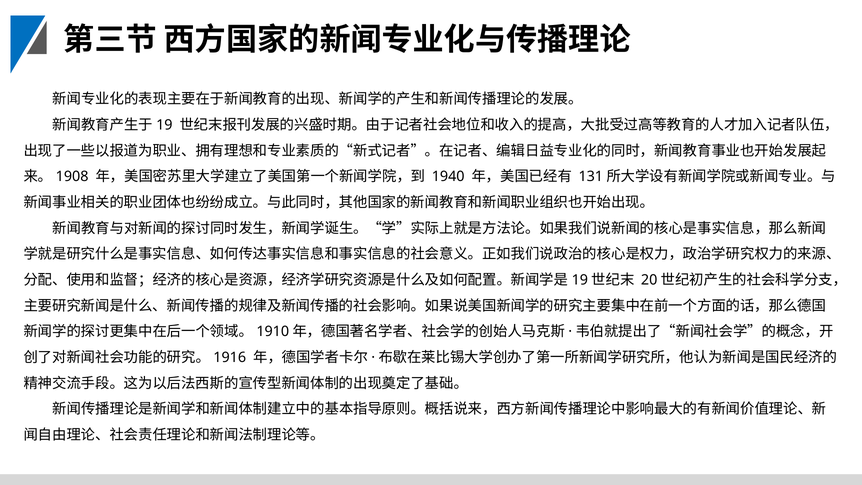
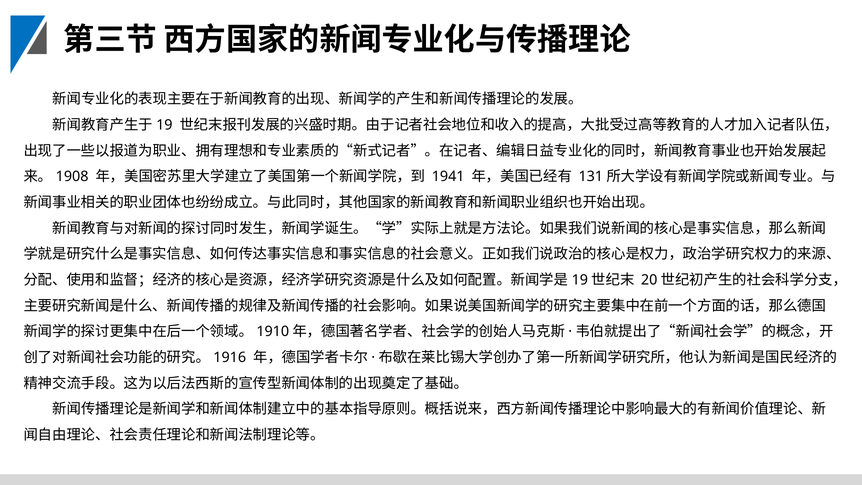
1940: 1940 -> 1941
